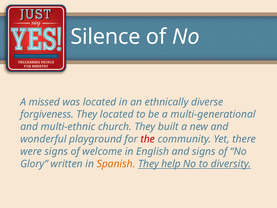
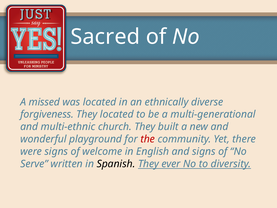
Silence: Silence -> Sacred
Glory: Glory -> Serve
Spanish colour: orange -> black
help: help -> ever
